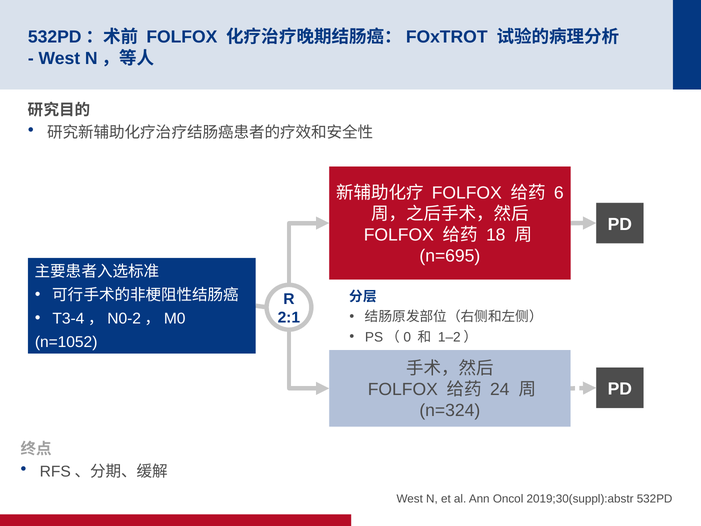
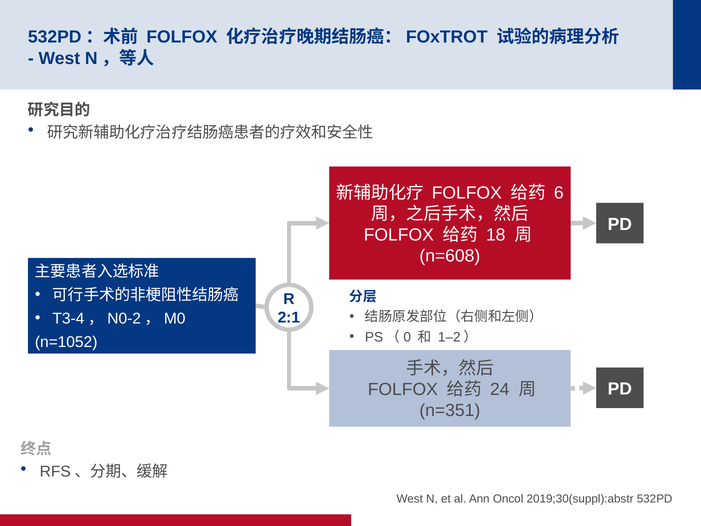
n=695: n=695 -> n=608
n=324: n=324 -> n=351
